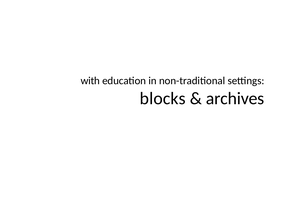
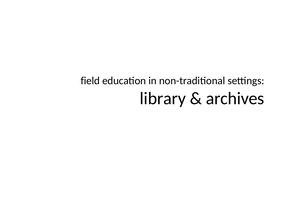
with: with -> field
blocks: blocks -> library
